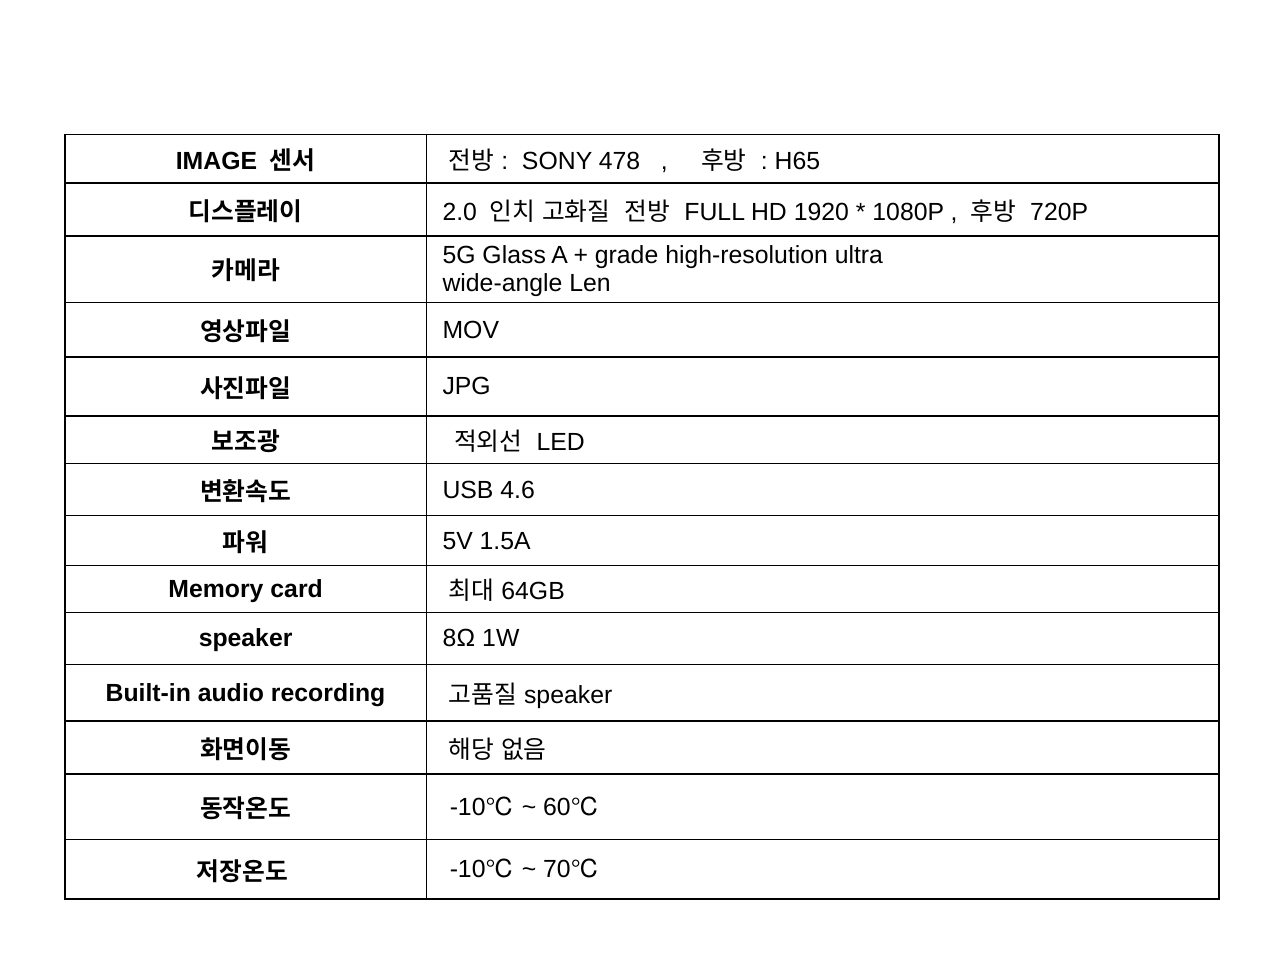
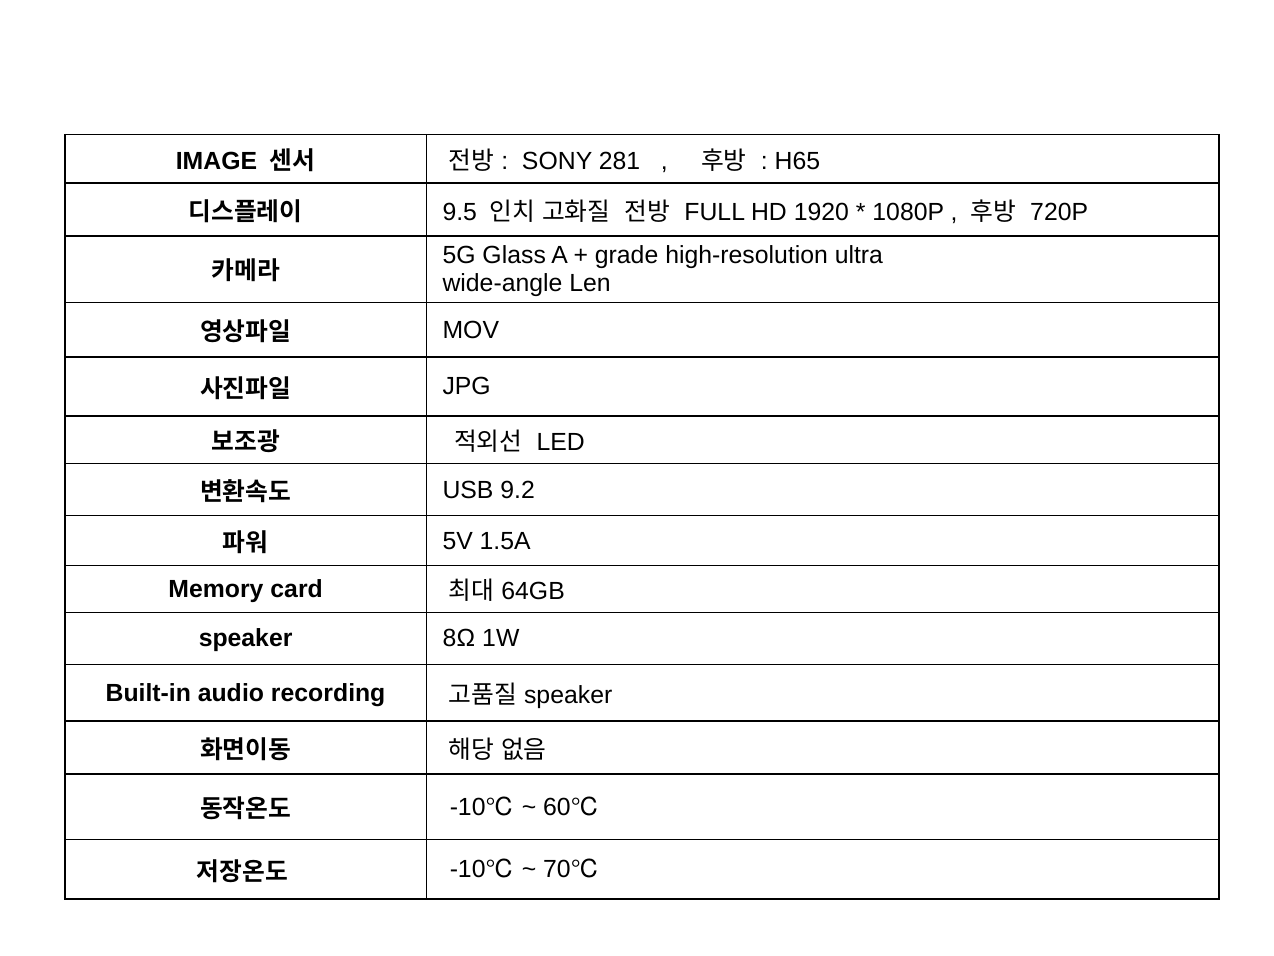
478: 478 -> 281
2.0: 2.0 -> 9.5
4.6: 4.6 -> 9.2
